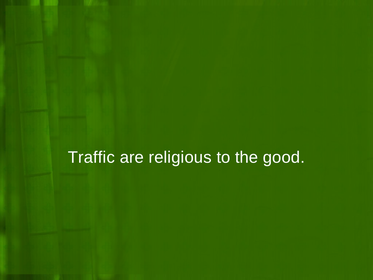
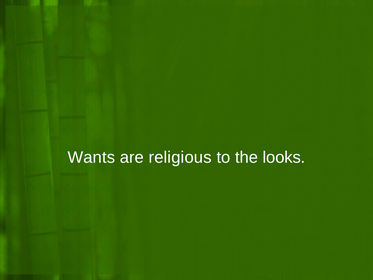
Traffic: Traffic -> Wants
good: good -> looks
